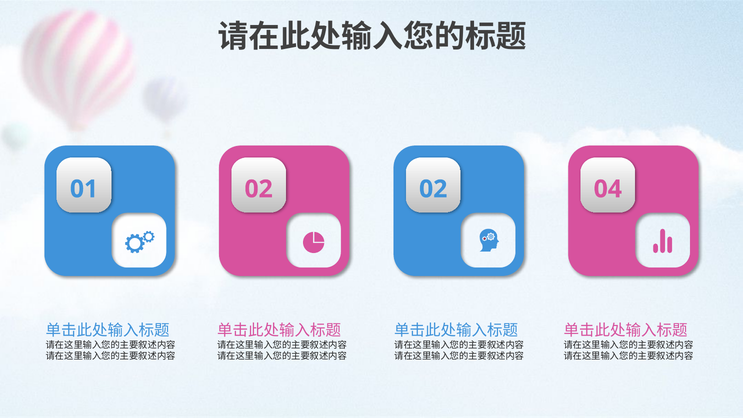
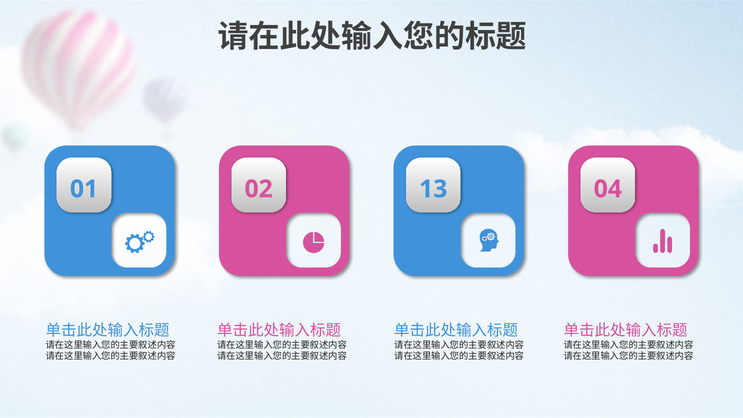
01 02: 02 -> 13
